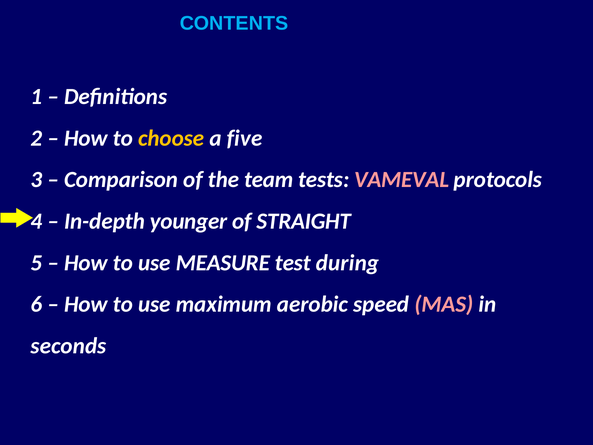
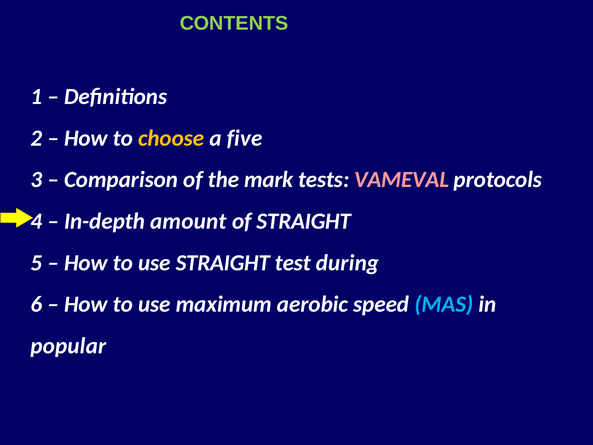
CONTENTS colour: light blue -> light green
team: team -> mark
younger: younger -> amount
use MEASURE: MEASURE -> STRAIGHT
MAS colour: pink -> light blue
seconds: seconds -> popular
